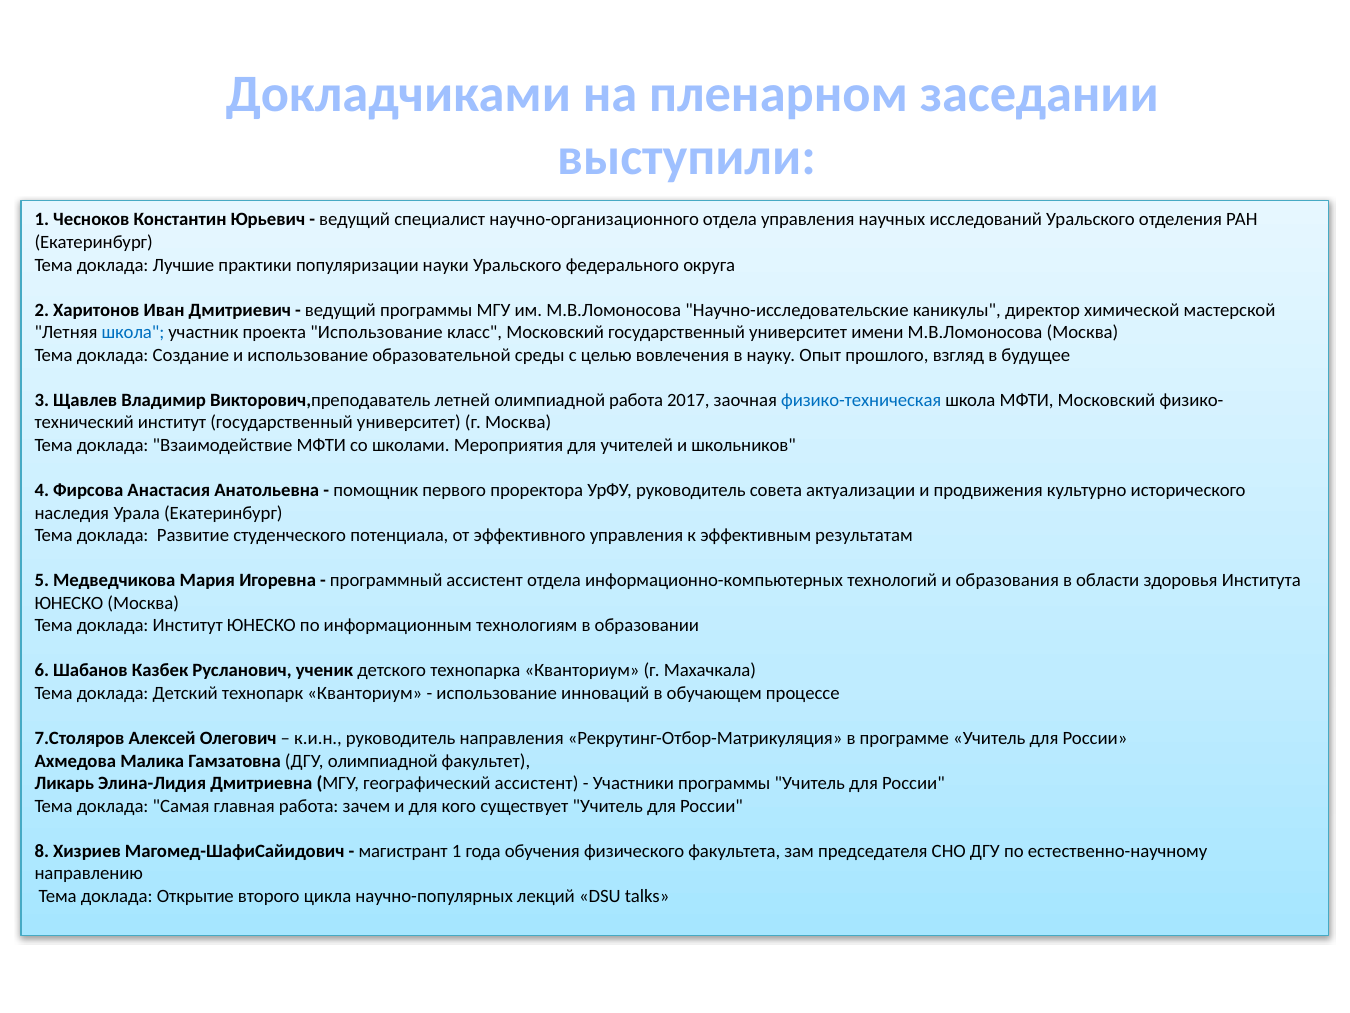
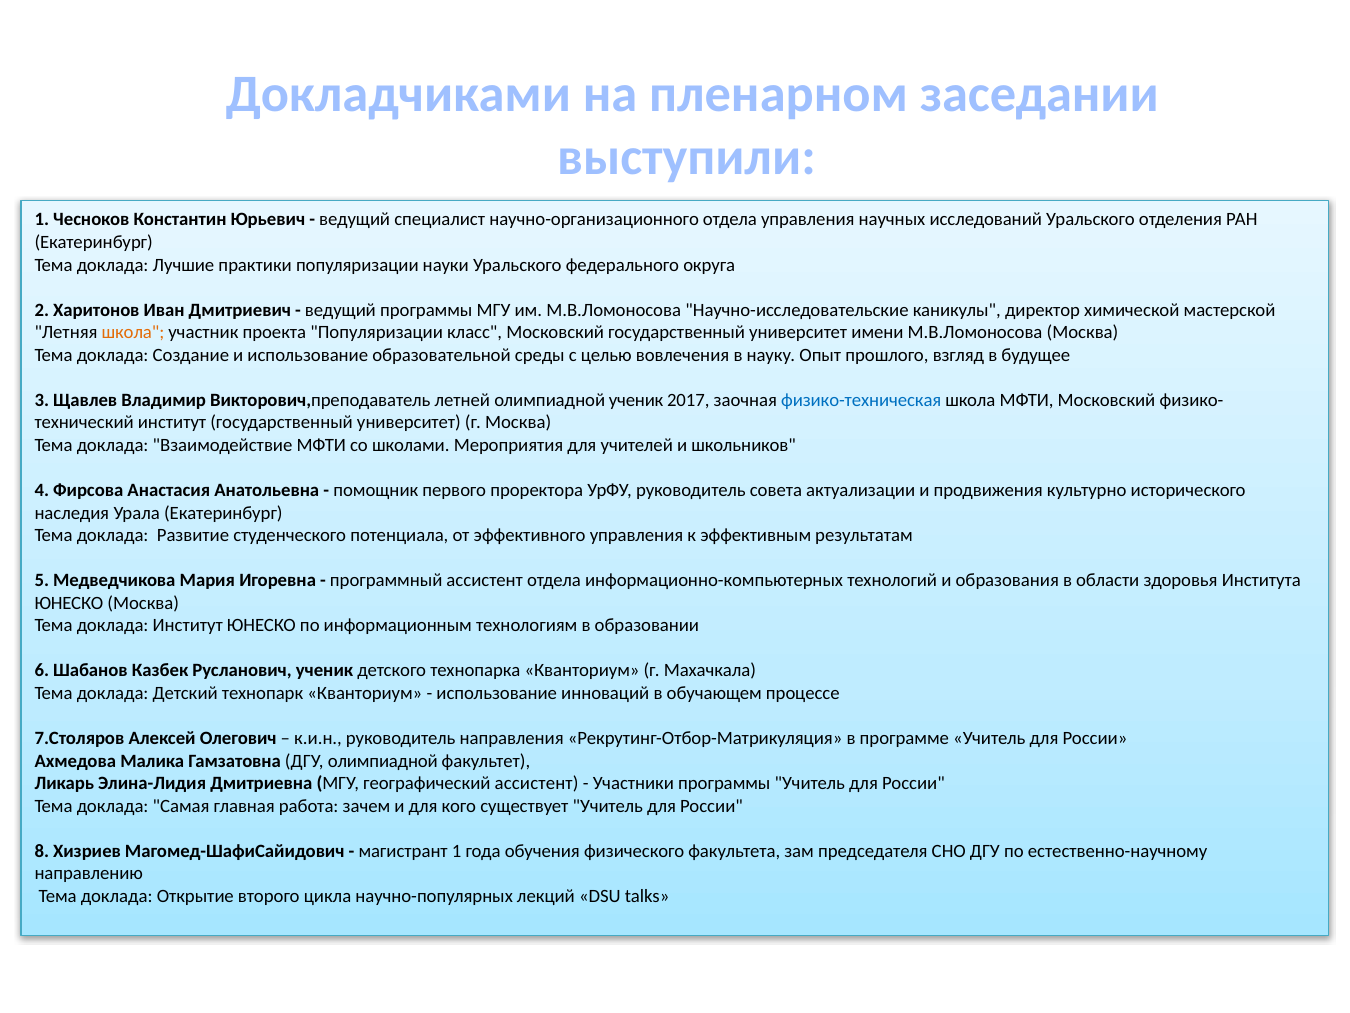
школа at (133, 332) colour: blue -> orange
проекта Использование: Использование -> Популяризации
олимпиадной работа: работа -> ученик
